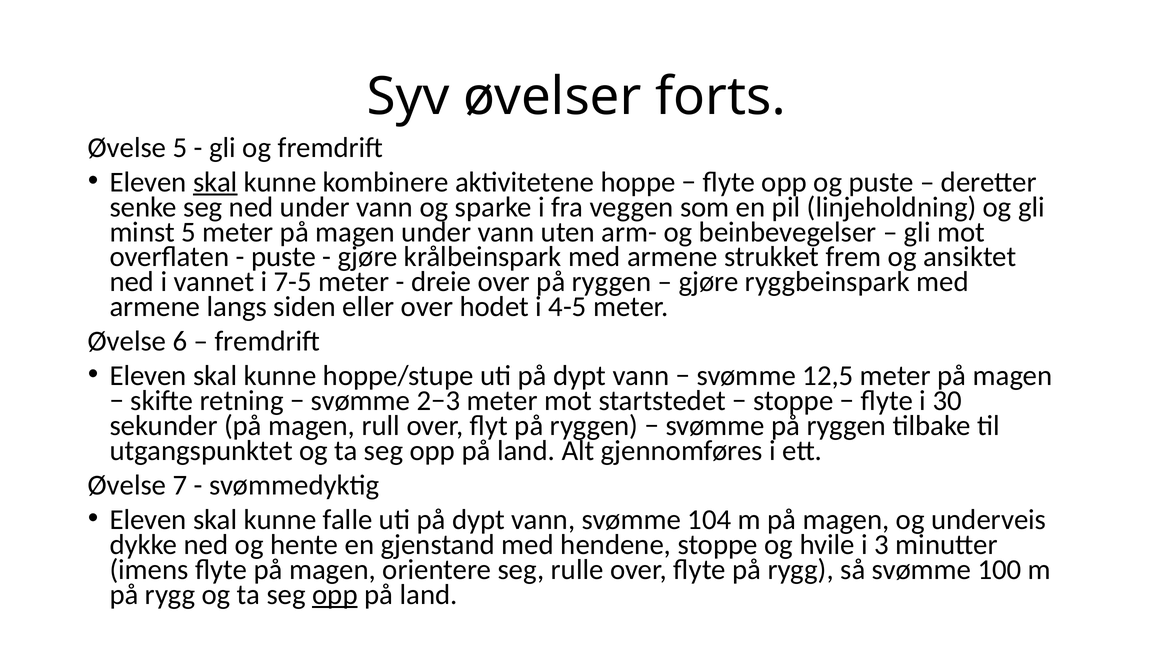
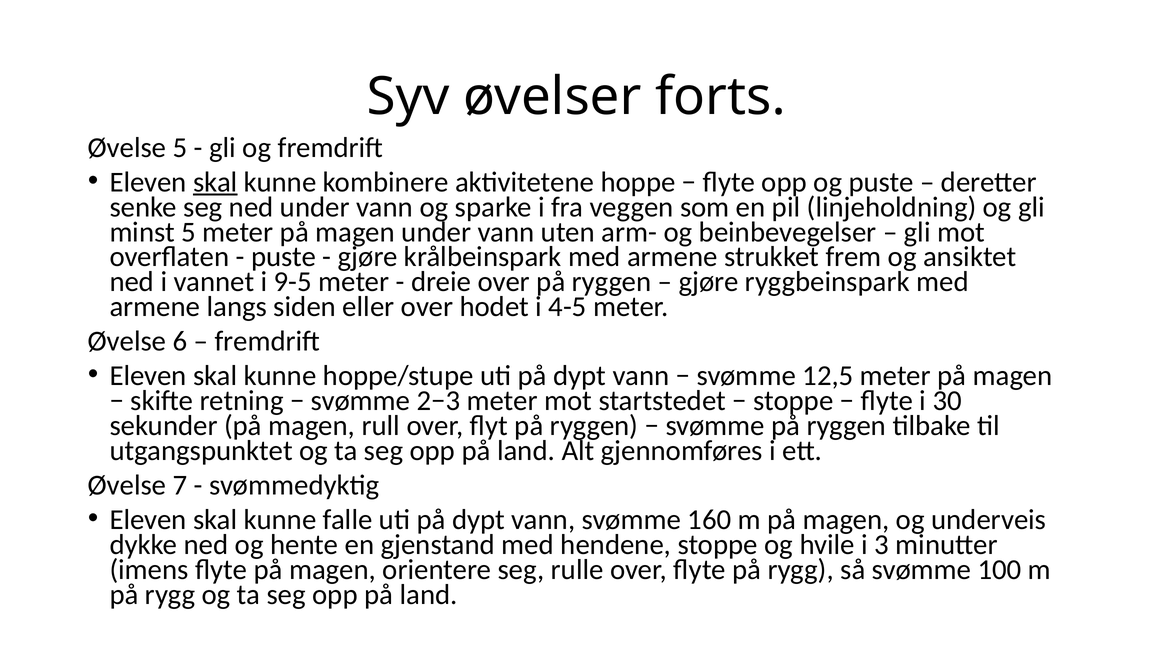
7-5: 7-5 -> 9-5
104: 104 -> 160
opp at (335, 594) underline: present -> none
